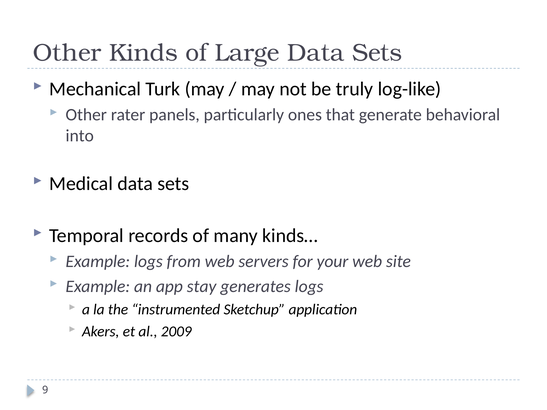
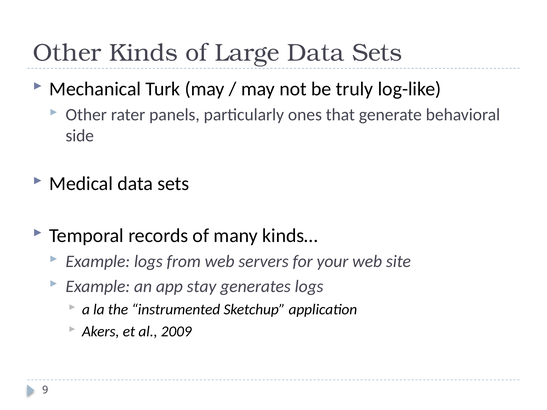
into: into -> side
